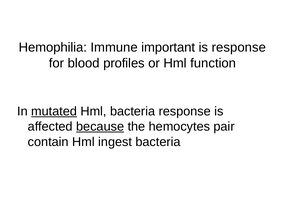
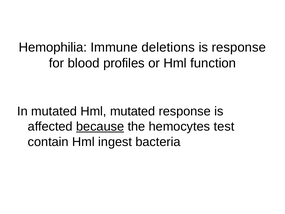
important: important -> deletions
mutated at (54, 111) underline: present -> none
Hml bacteria: bacteria -> mutated
pair: pair -> test
